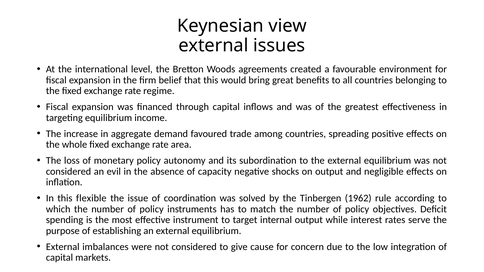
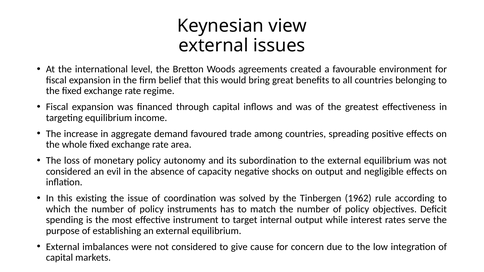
flexible: flexible -> existing
